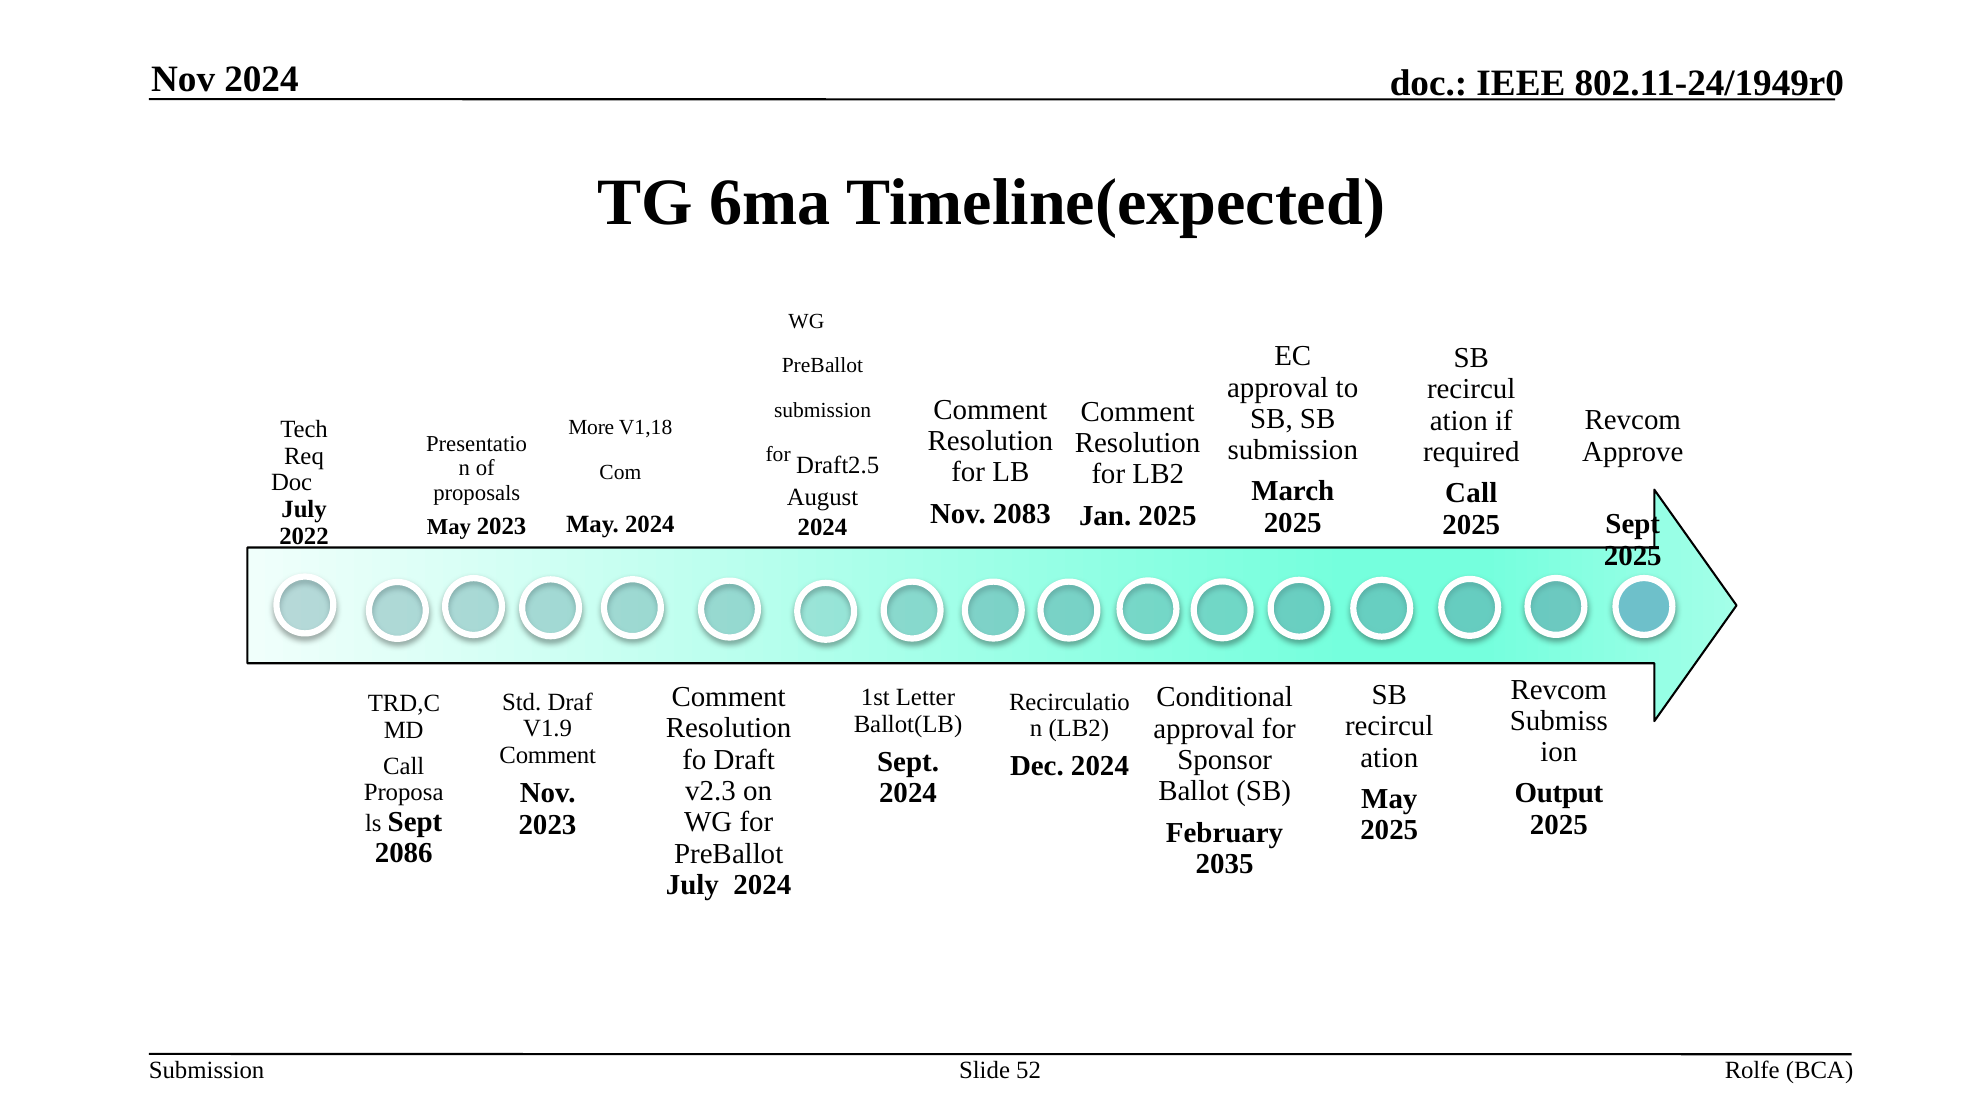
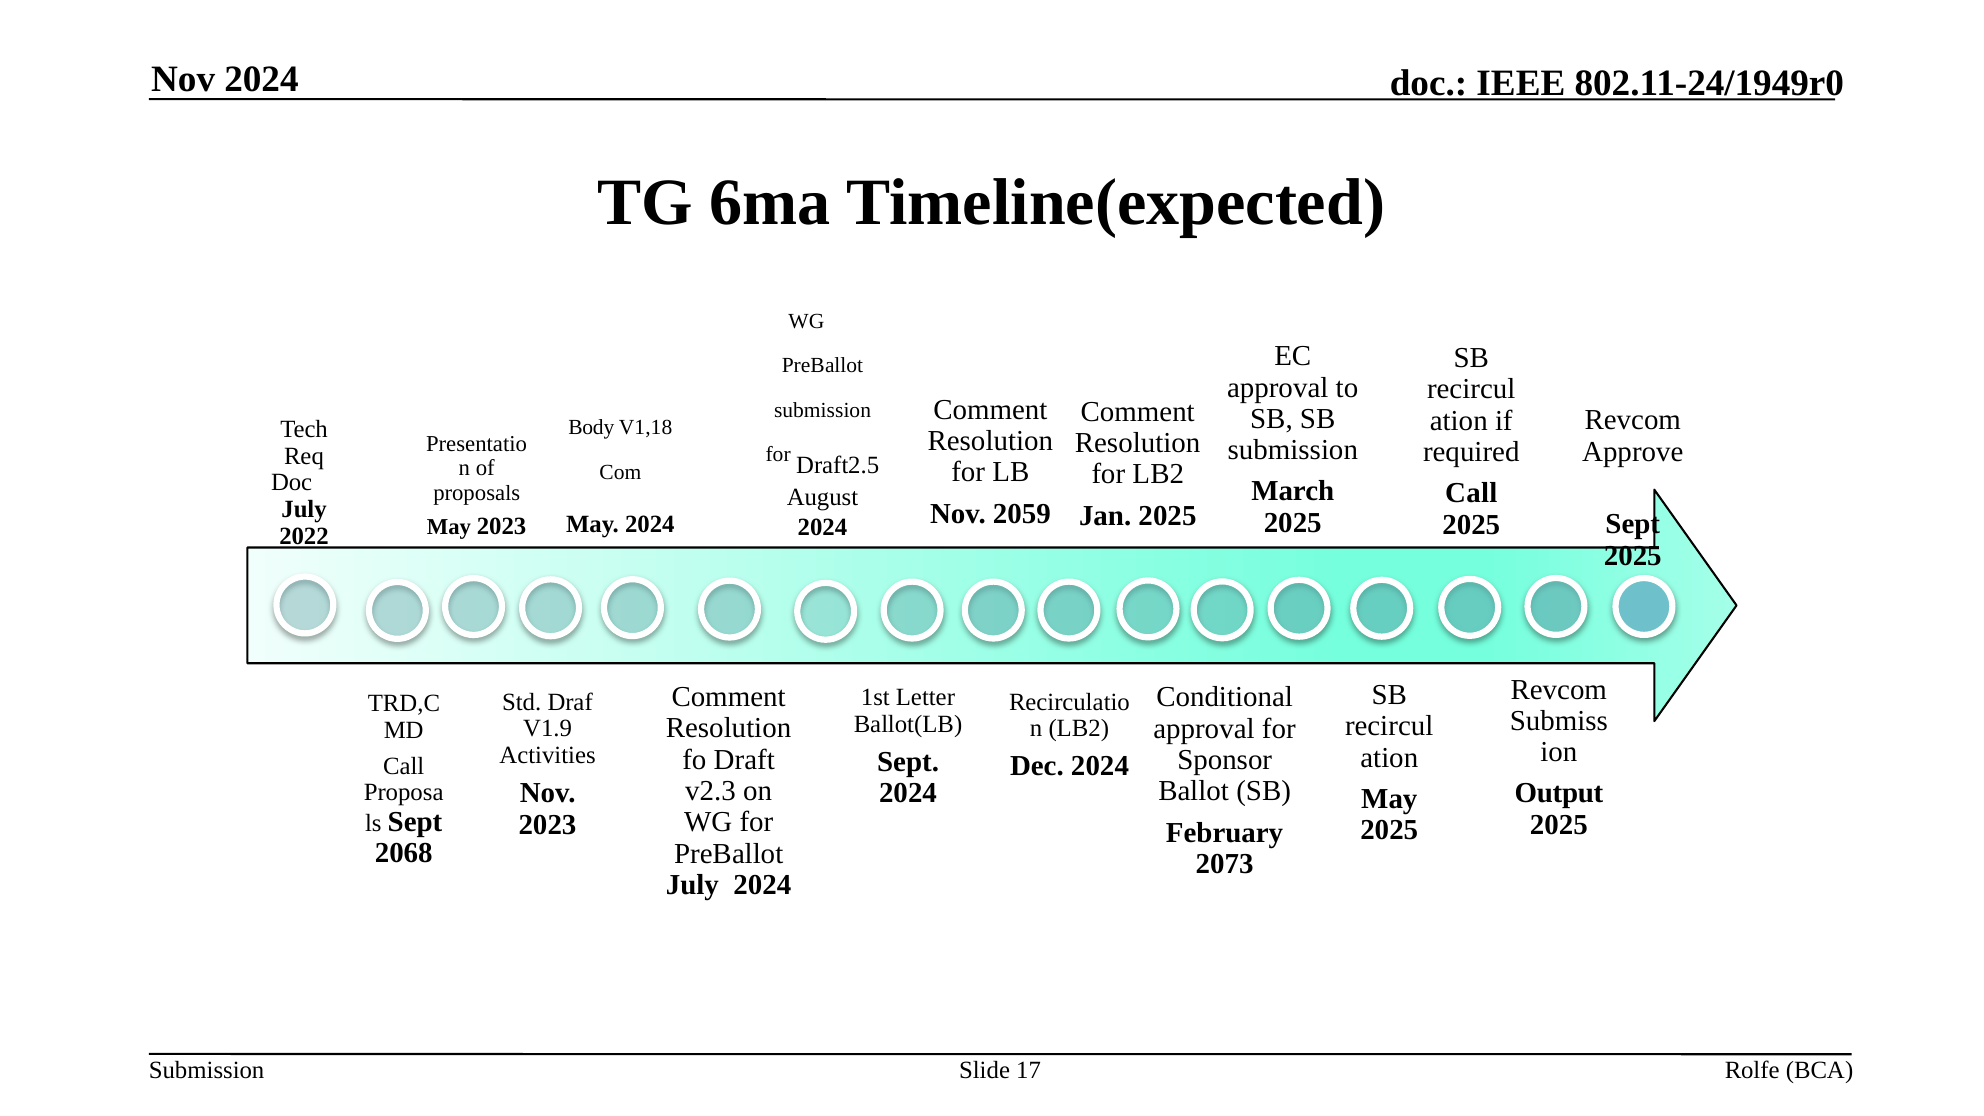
More: More -> Body
2083: 2083 -> 2059
Comment at (548, 756): Comment -> Activities
2086: 2086 -> 2068
2035: 2035 -> 2073
52: 52 -> 17
